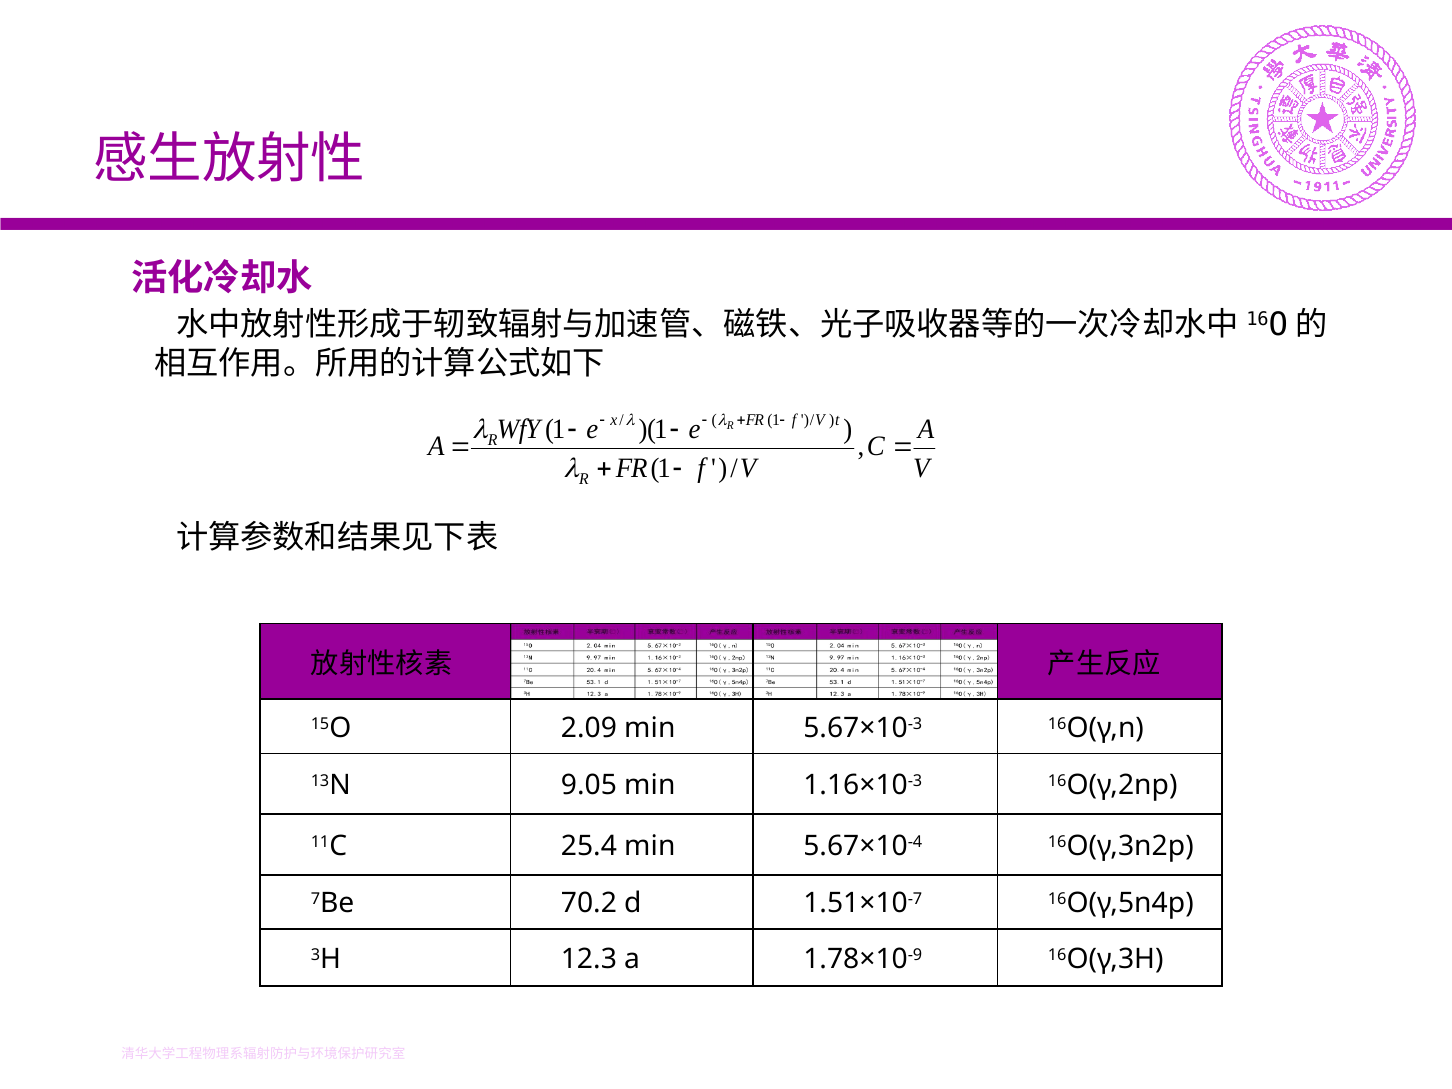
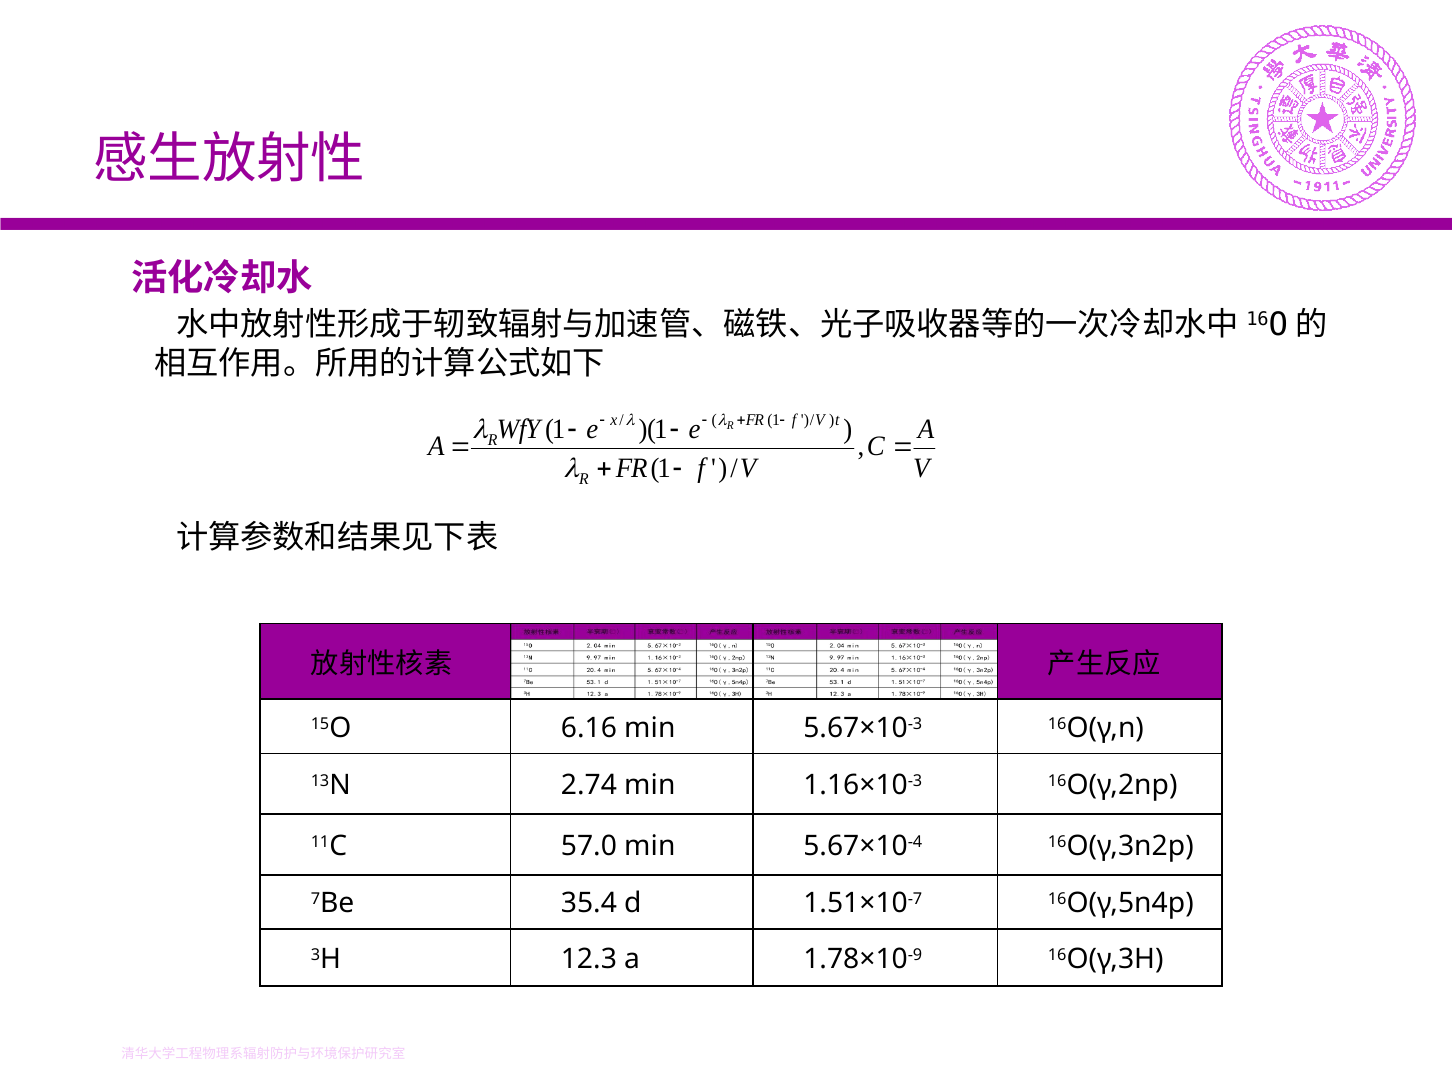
2.09: 2.09 -> 6.16
9.05: 9.05 -> 2.74
25.4: 25.4 -> 57.0
70.2: 70.2 -> 35.4
